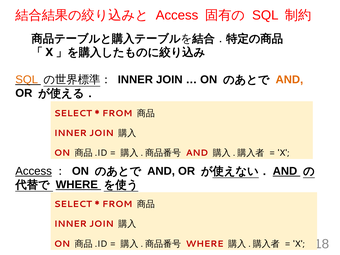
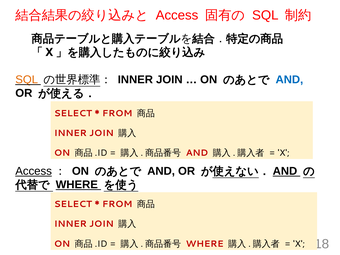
AND at (289, 80) colour: orange -> blue
